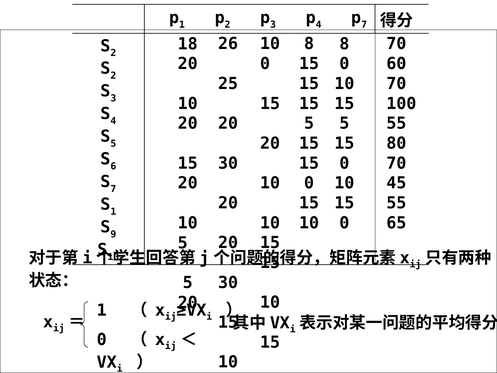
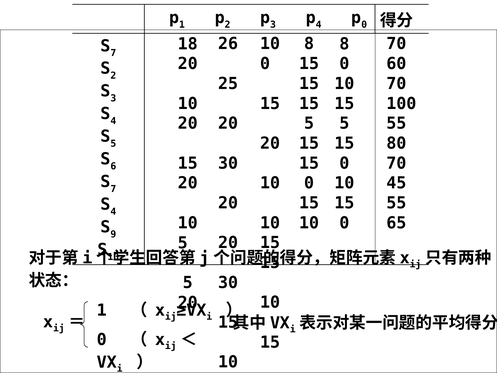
7 at (364, 25): 7 -> 0
2 at (113, 53): 2 -> 7
1 at (113, 211): 1 -> 4
